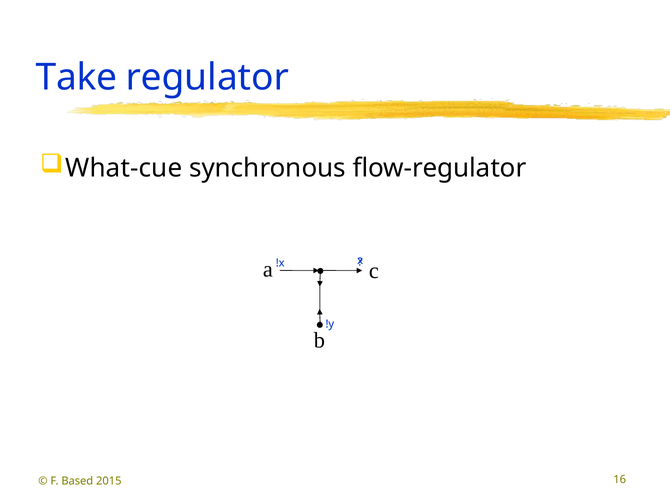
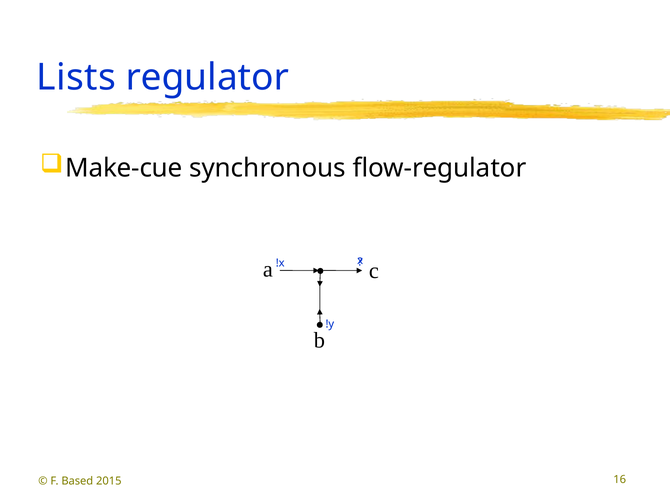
Take: Take -> Lists
What-cue: What-cue -> Make-cue
